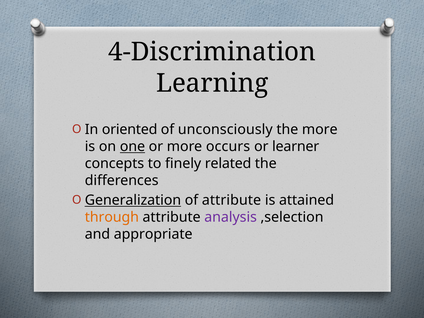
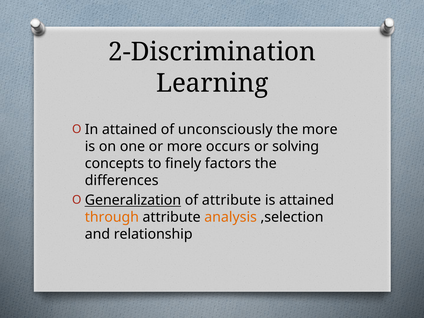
4-Discrimination: 4-Discrimination -> 2-Discrimination
In oriented: oriented -> attained
one underline: present -> none
learner: learner -> solving
related: related -> factors
analysis colour: purple -> orange
appropriate: appropriate -> relationship
